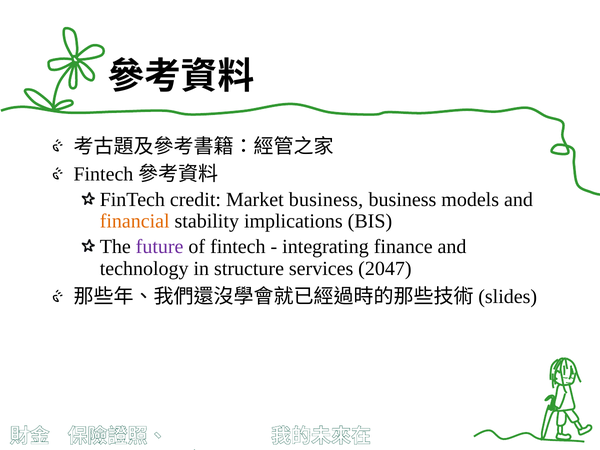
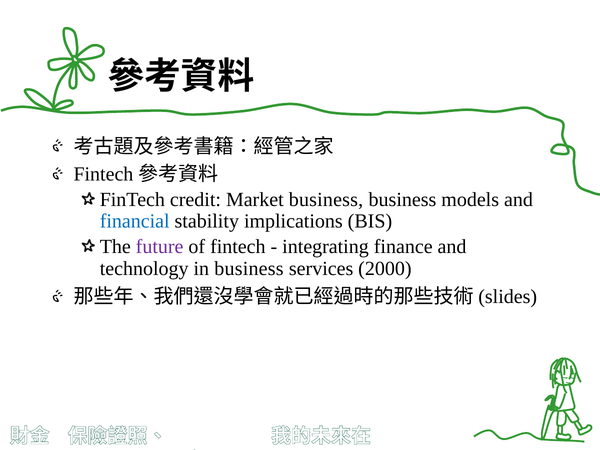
financial colour: orange -> blue
in structure: structure -> business
2047: 2047 -> 2000
